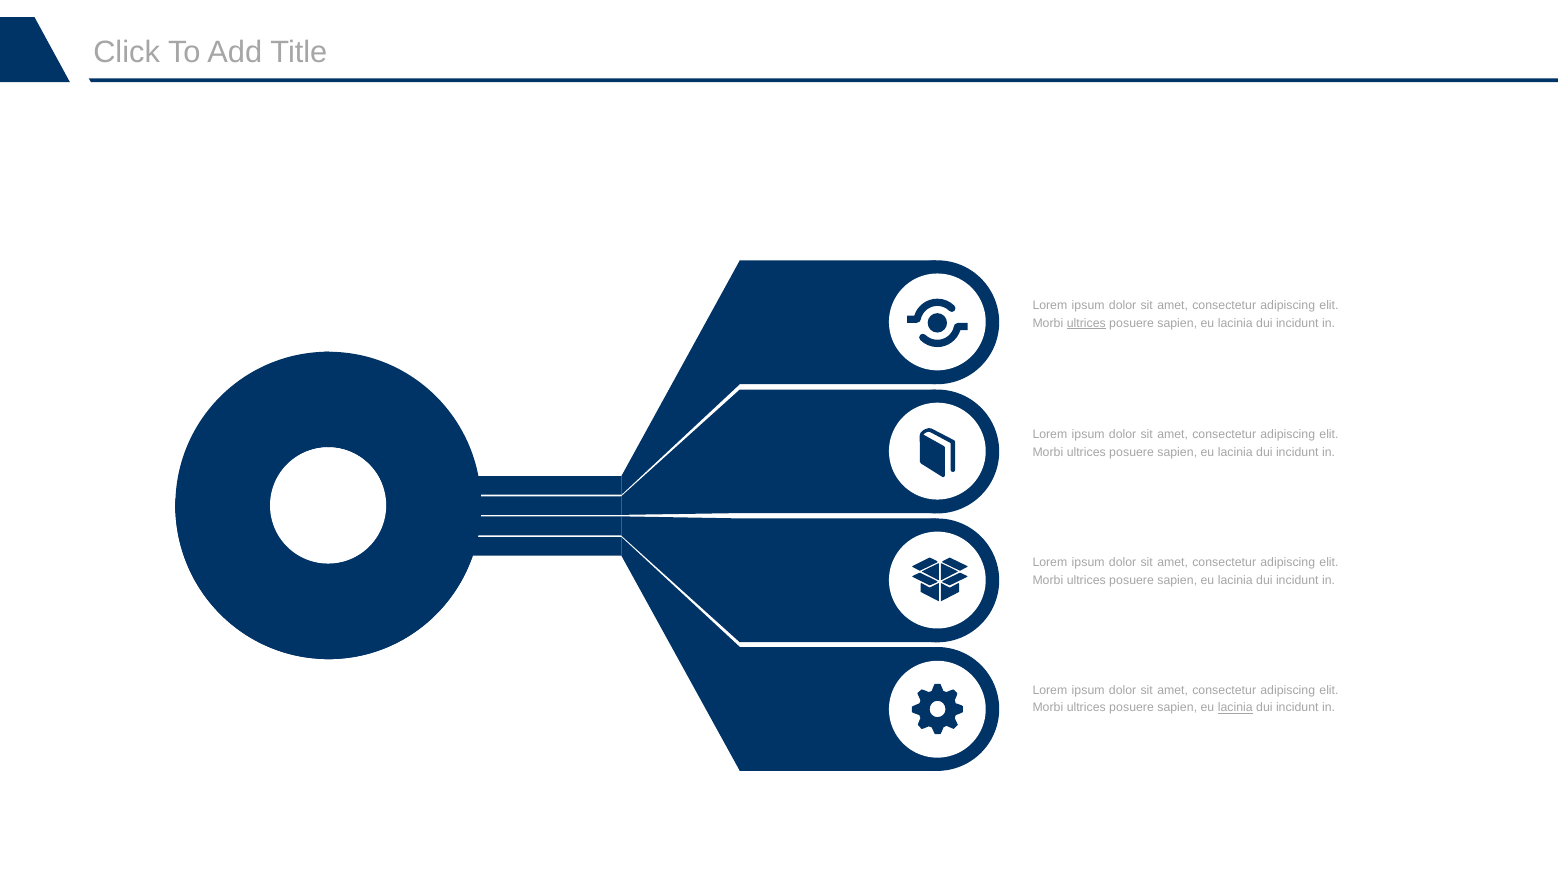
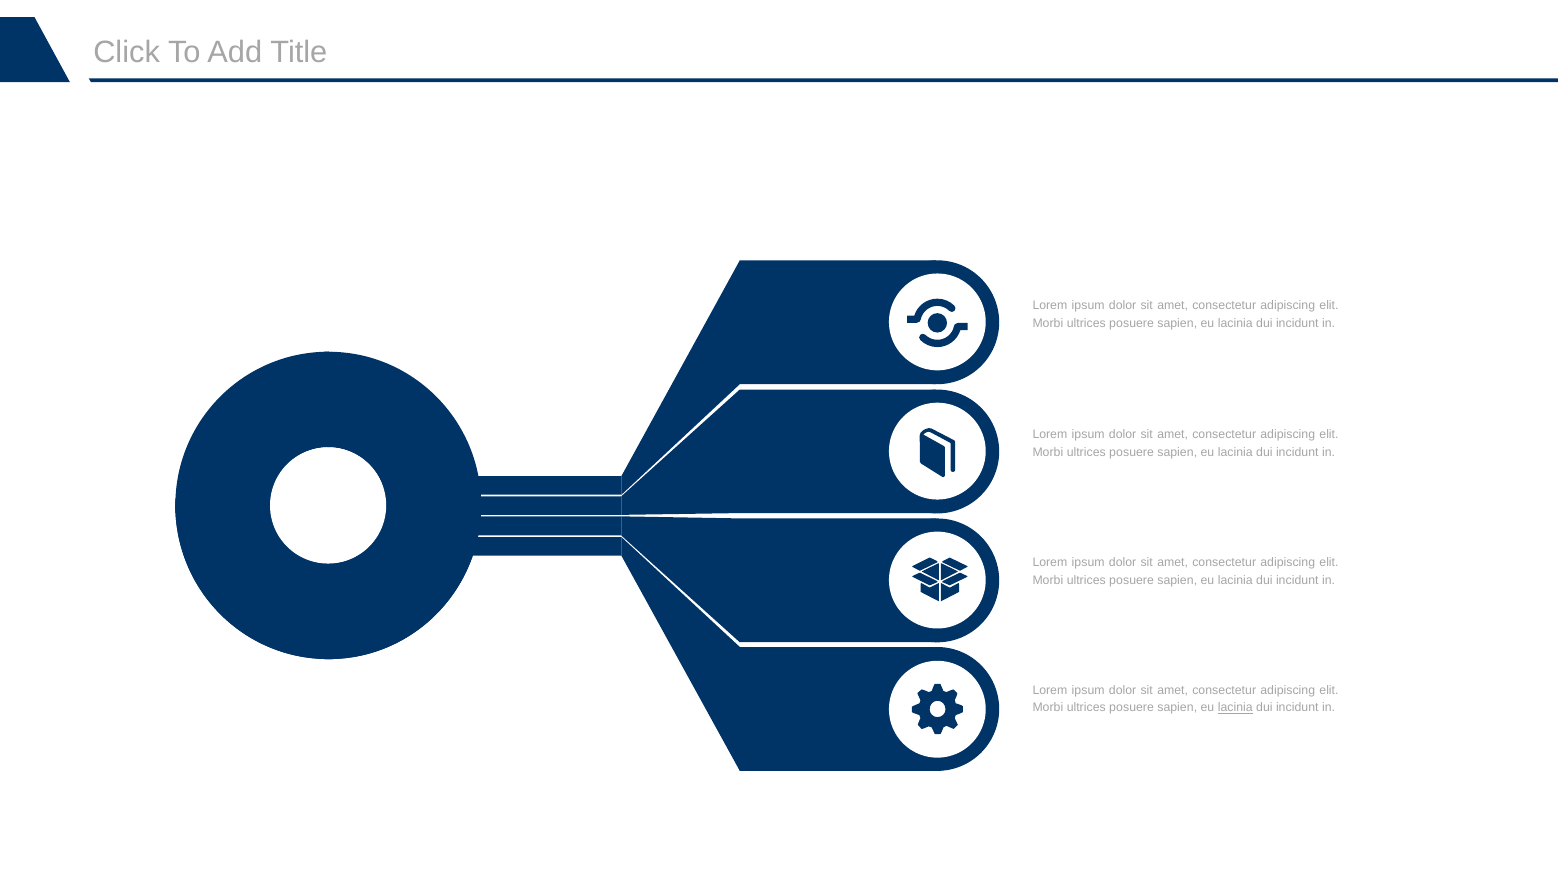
ultrices at (1086, 323) underline: present -> none
